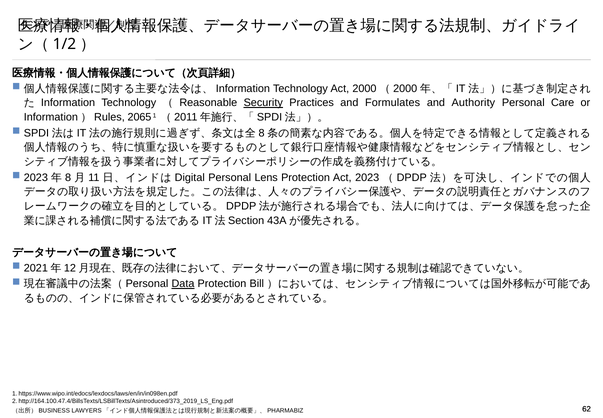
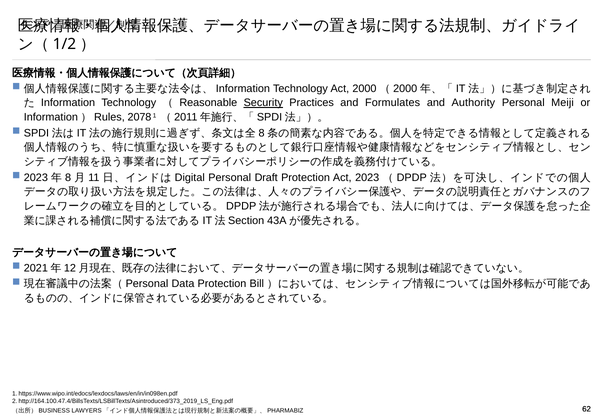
Care: Care -> Meiji
2065: 2065 -> 2078
Lens: Lens -> Draft
Data underline: present -> none
